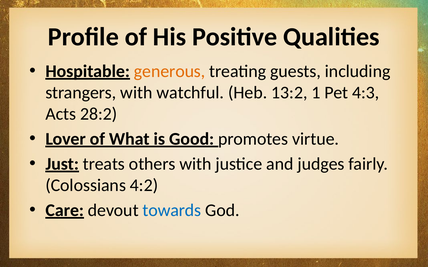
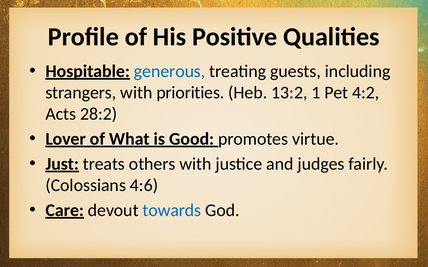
generous colour: orange -> blue
watchful: watchful -> priorities
4:3: 4:3 -> 4:2
4:2: 4:2 -> 4:6
